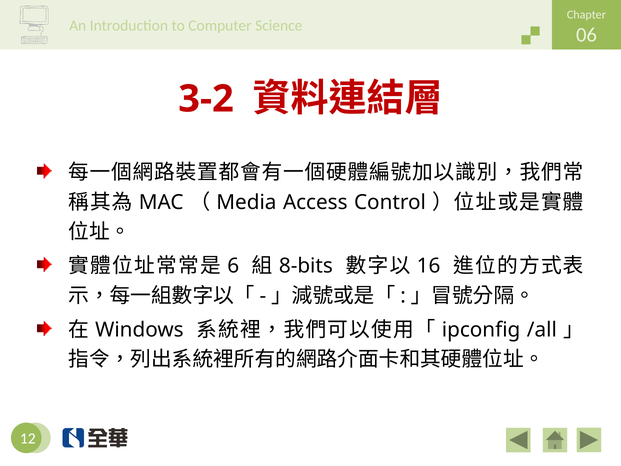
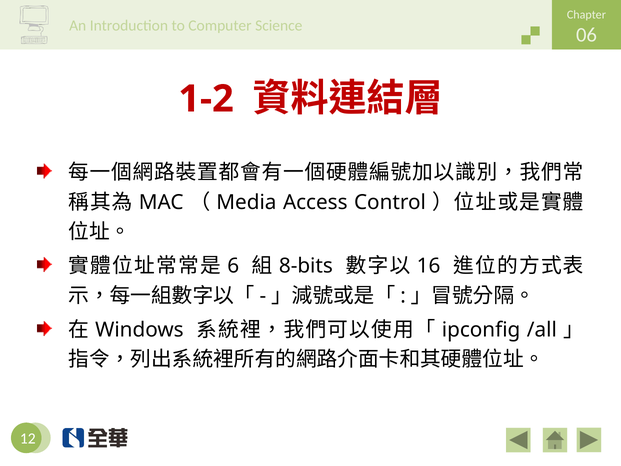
3-2: 3-2 -> 1-2
